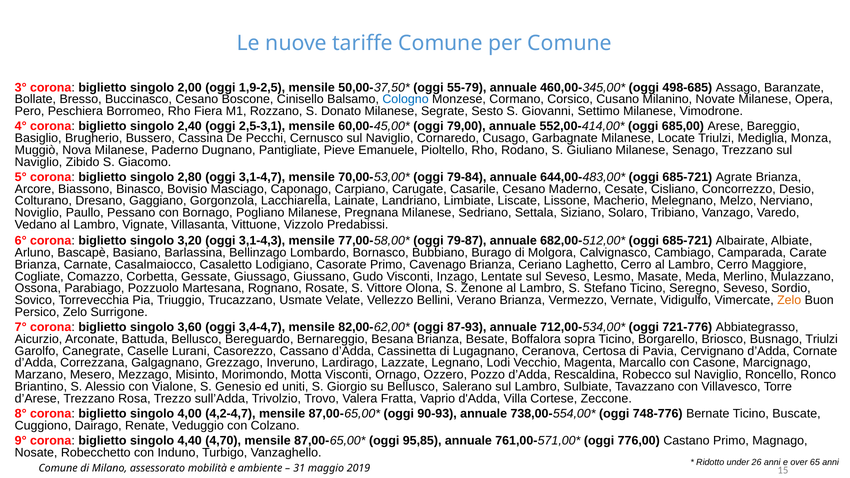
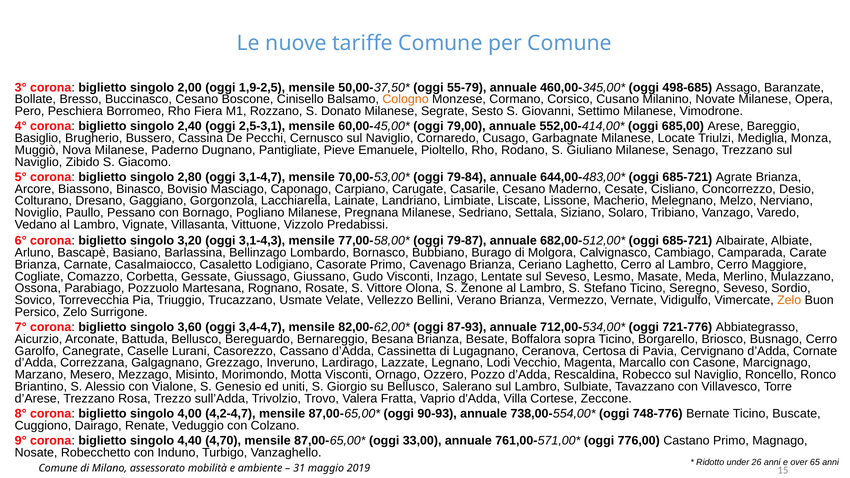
Cologno colour: blue -> orange
Busnago Triulzi: Triulzi -> Cerro
95,85: 95,85 -> 33,00
